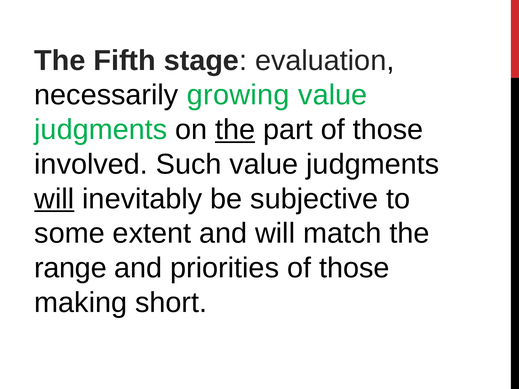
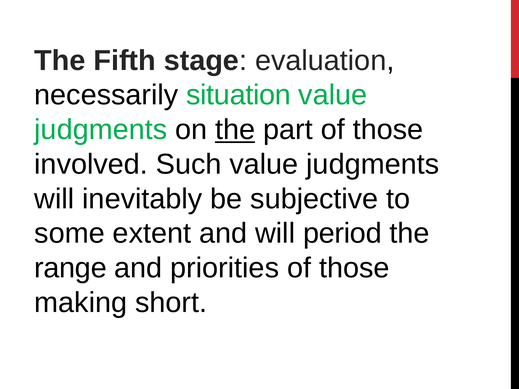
growing: growing -> situation
will at (54, 199) underline: present -> none
match: match -> period
